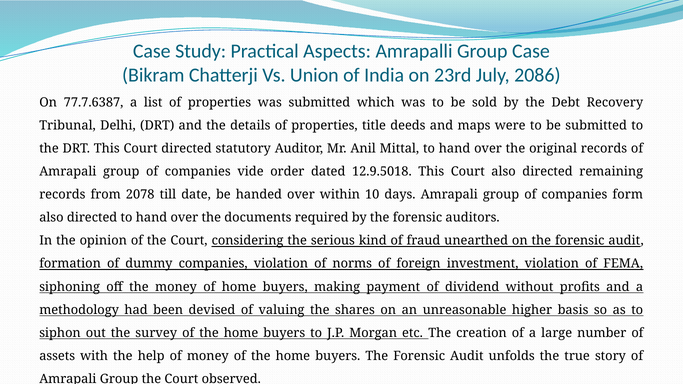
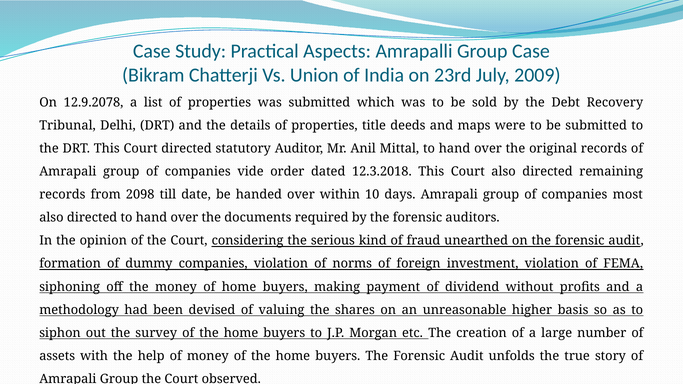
2086: 2086 -> 2009
77.7.6387: 77.7.6387 -> 12.9.2078
12.9.5018: 12.9.5018 -> 12.3.2018
2078: 2078 -> 2098
form: form -> most
